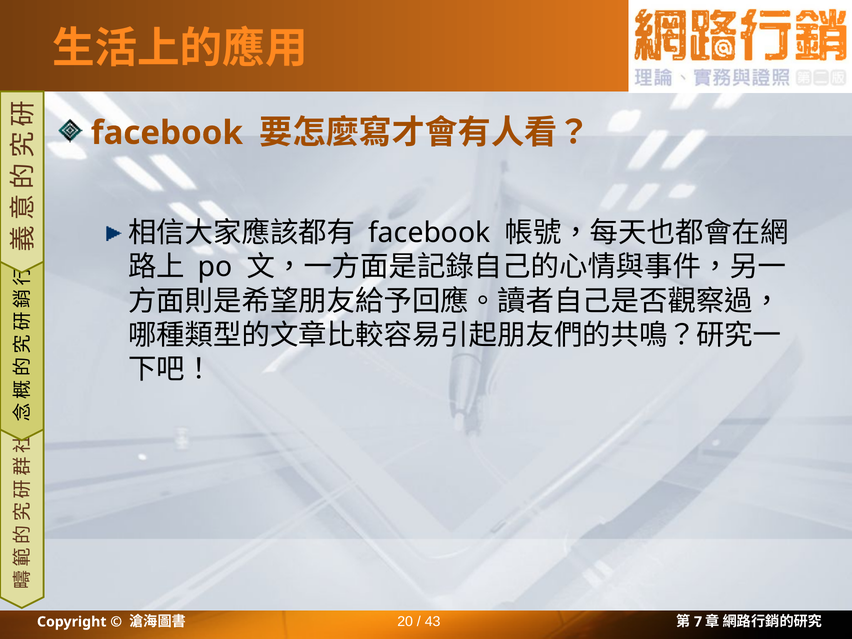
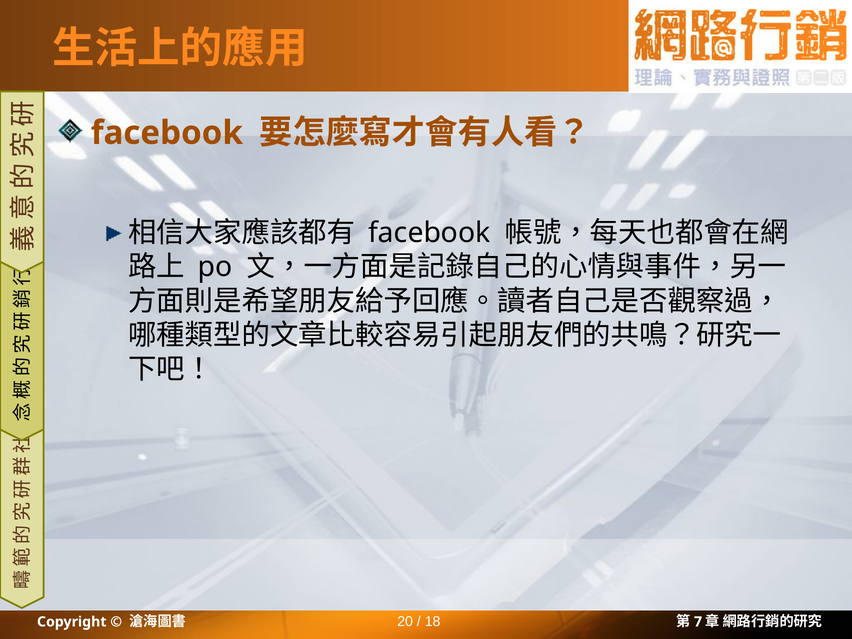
43: 43 -> 18
